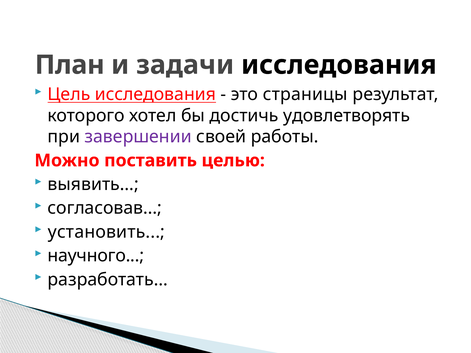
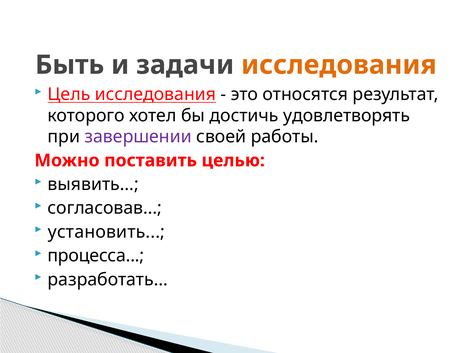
План: План -> Быть
исследования at (339, 65) colour: black -> orange
страницы: страницы -> относятся
научного: научного -> процесса
